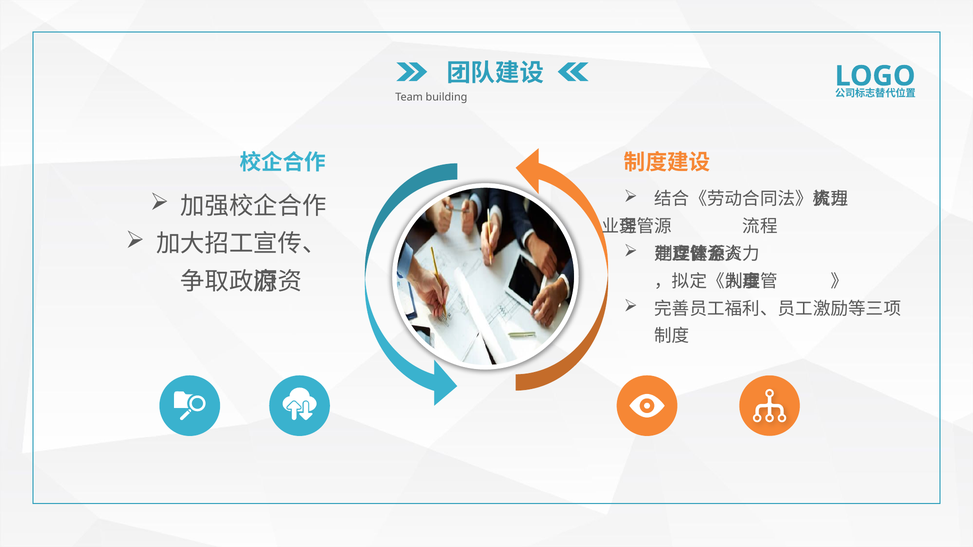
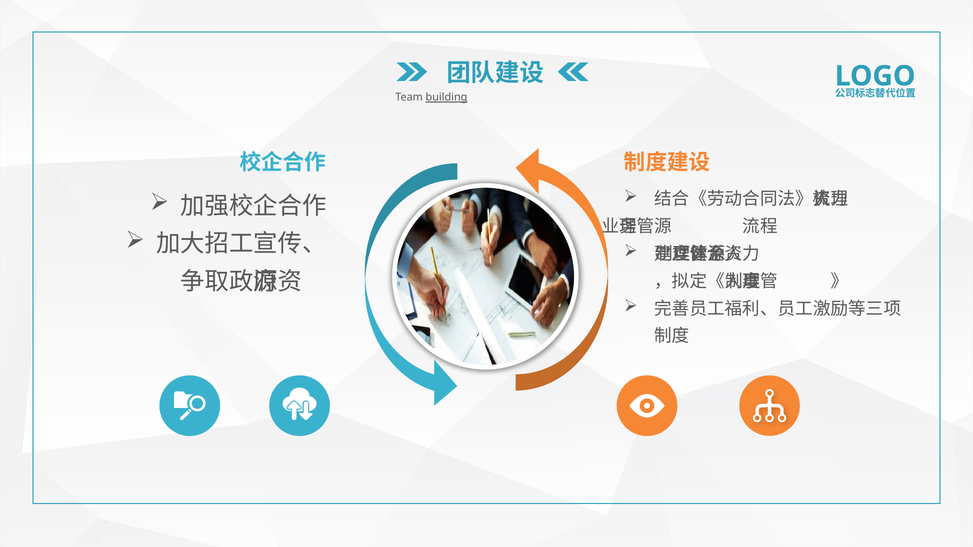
building underline: none -> present
